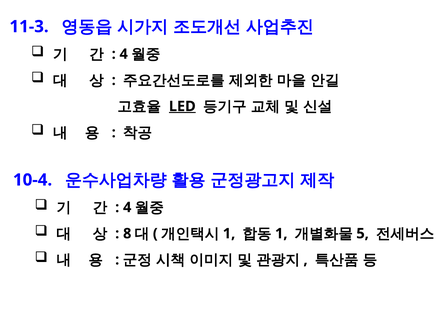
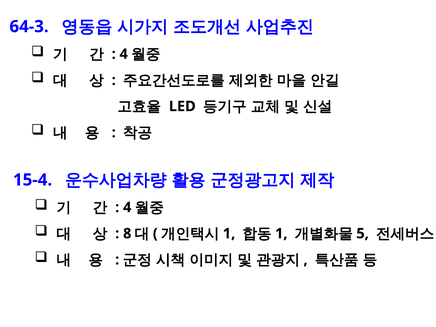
11-3: 11-3 -> 64-3
LED at (182, 106) underline: present -> none
10-4: 10-4 -> 15-4
